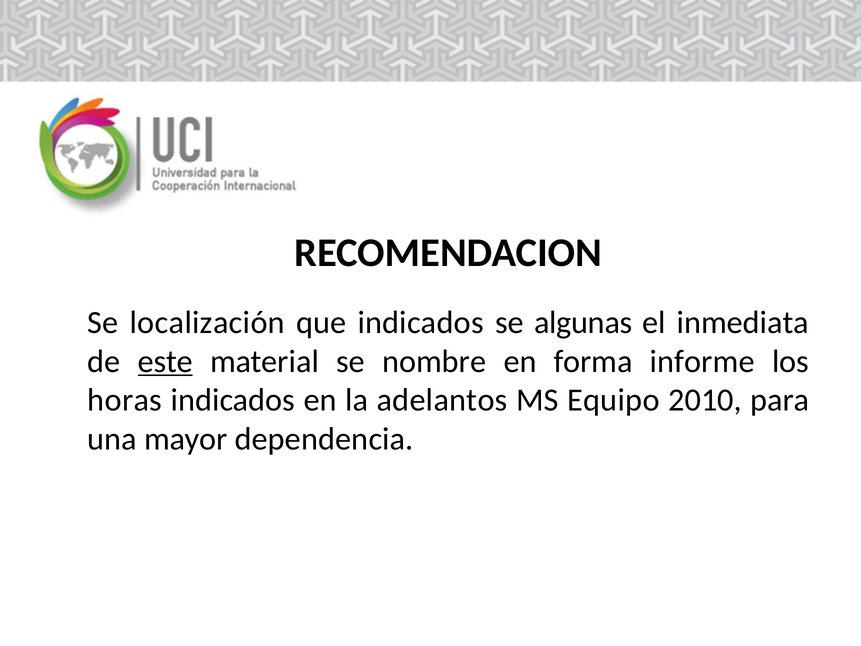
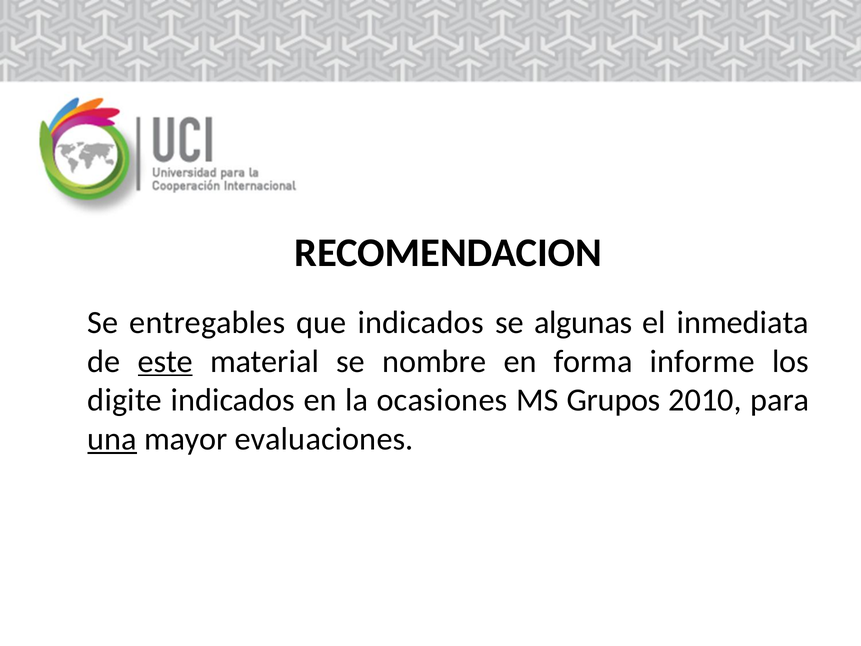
localización: localización -> entregables
horas: horas -> digite
adelantos: adelantos -> ocasiones
Equipo: Equipo -> Grupos
una underline: none -> present
dependencia: dependencia -> evaluaciones
